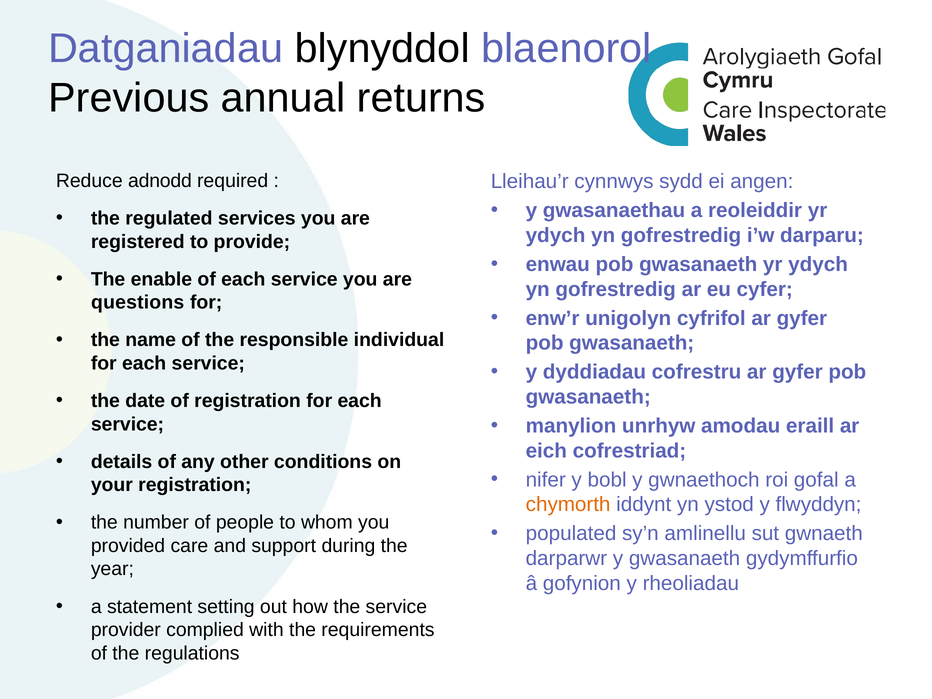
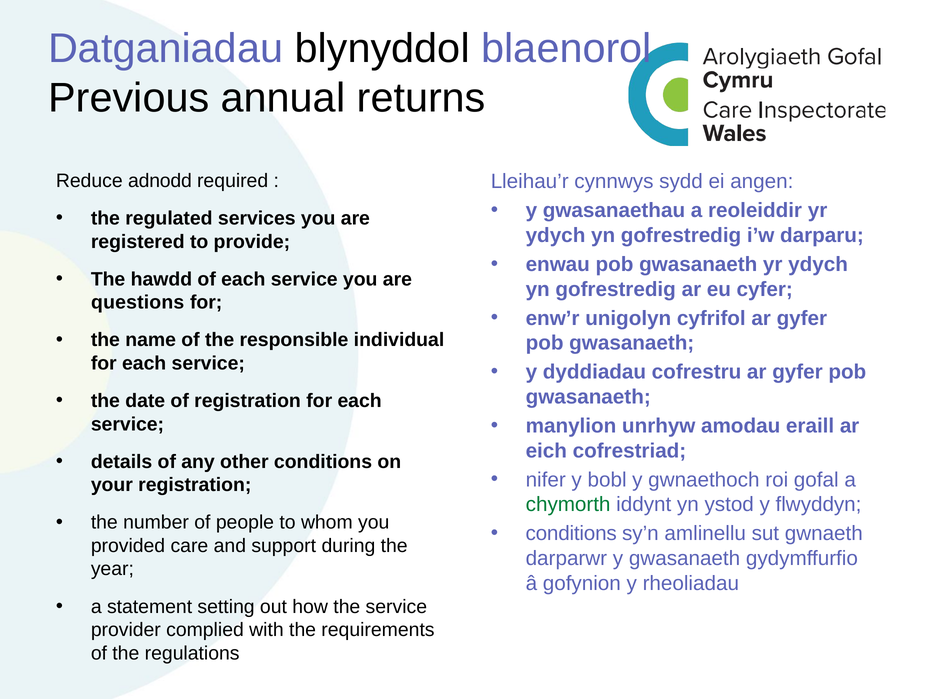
enable: enable -> hawdd
chymorth colour: orange -> green
populated at (571, 534): populated -> conditions
